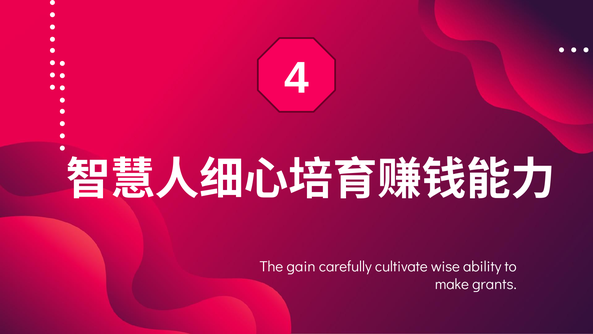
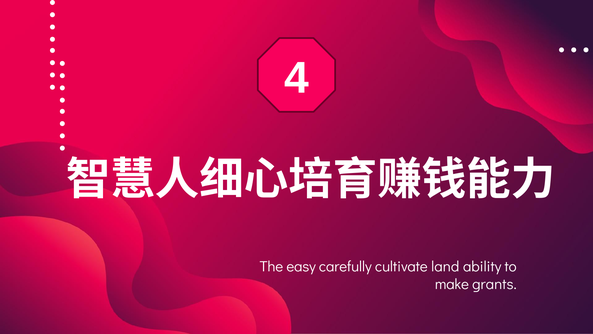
gain: gain -> easy
wise: wise -> land
